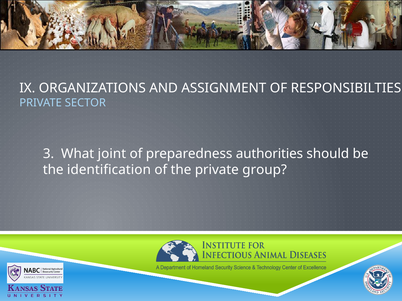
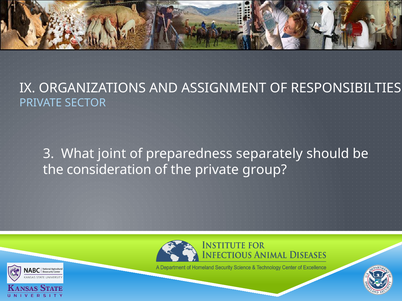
authorities: authorities -> separately
identification: identification -> consideration
